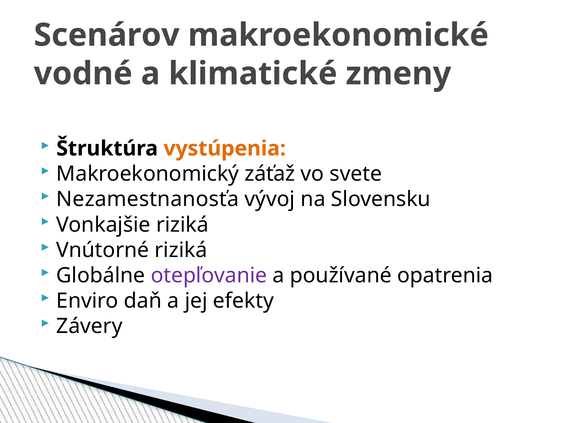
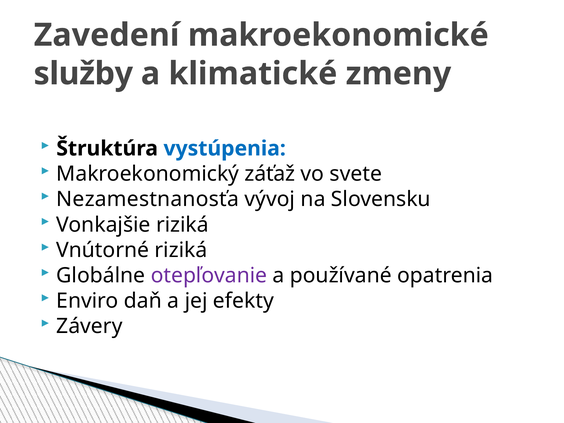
Scenárov: Scenárov -> Zavedení
vodné: vodné -> služby
vystúpenia colour: orange -> blue
